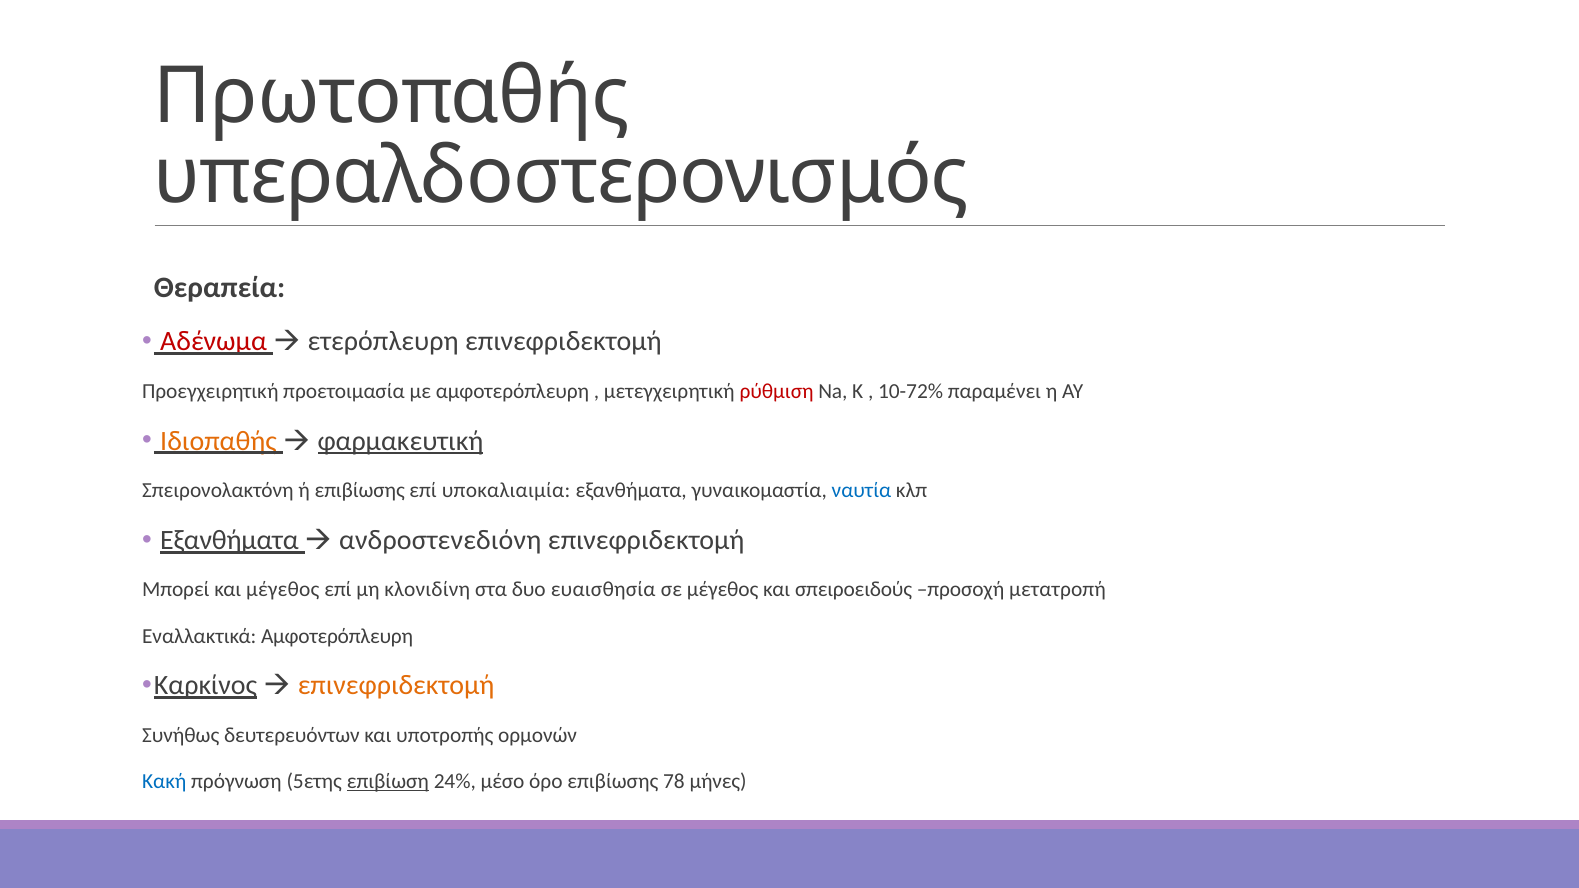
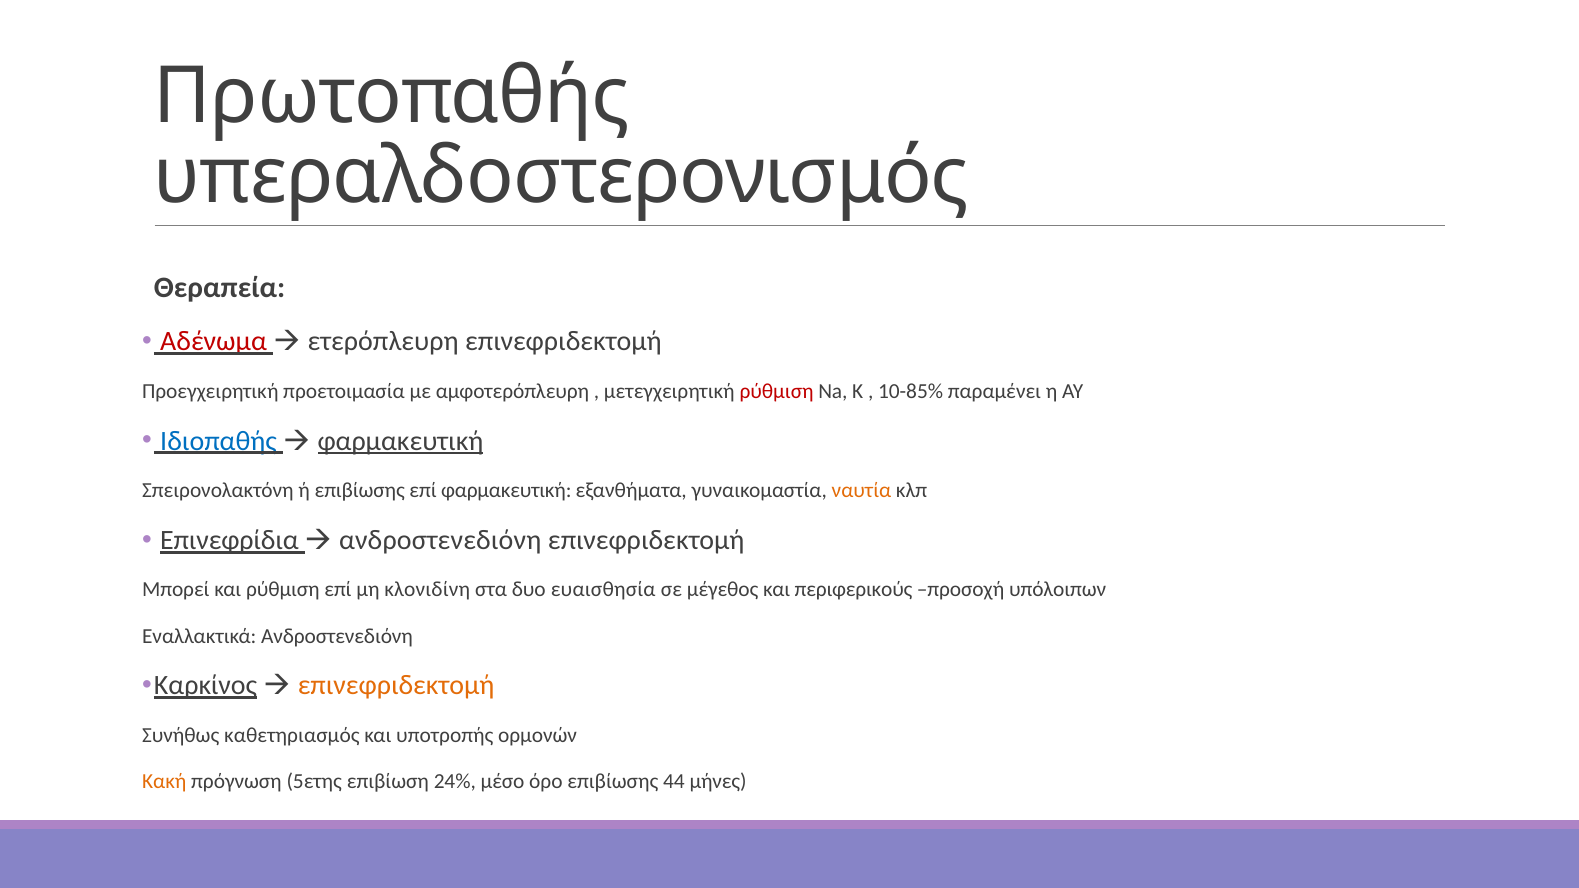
10-72%: 10-72% -> 10-85%
Ιδιοπαθής colour: orange -> blue
επί υποκαλιαιμία: υποκαλιαιμία -> φαρμακευτική
ναυτία colour: blue -> orange
Εξανθήματα at (229, 540): Εξανθήματα -> Επινεφρίδια
και μέγεθος: μέγεθος -> ρύθμιση
σπειροειδούς: σπειροειδούς -> περιφερικούς
μετατροπή: μετατροπή -> υπόλοιπων
Εναλλακτικά Αμφοτερόπλευρη: Αμφοτερόπλευρη -> Ανδροστενεδιόνη
δευτερευόντων: δευτερευόντων -> καθετηριασμός
Κακή colour: blue -> orange
επιβίωση underline: present -> none
78: 78 -> 44
